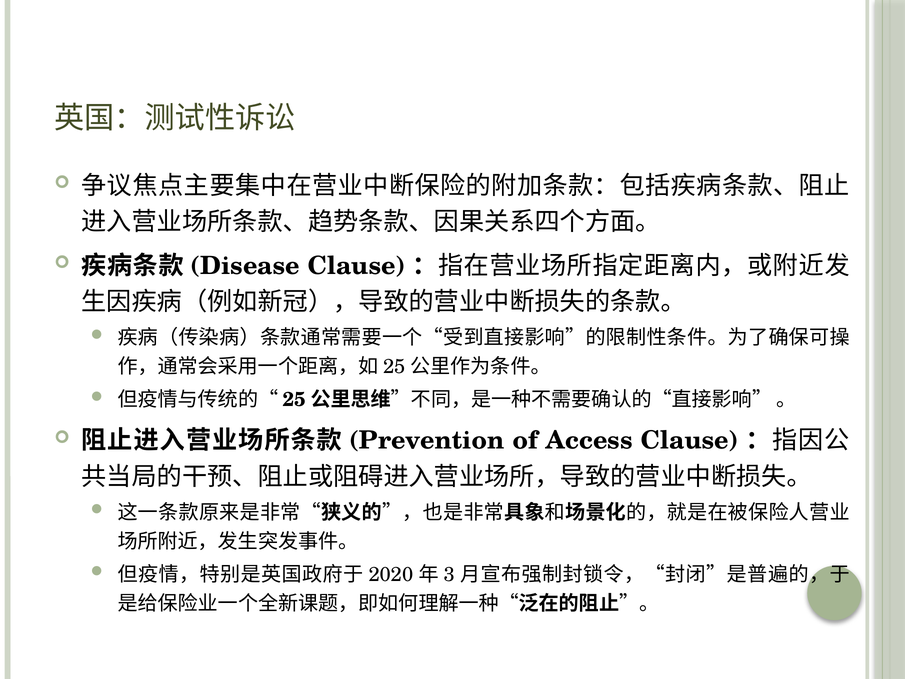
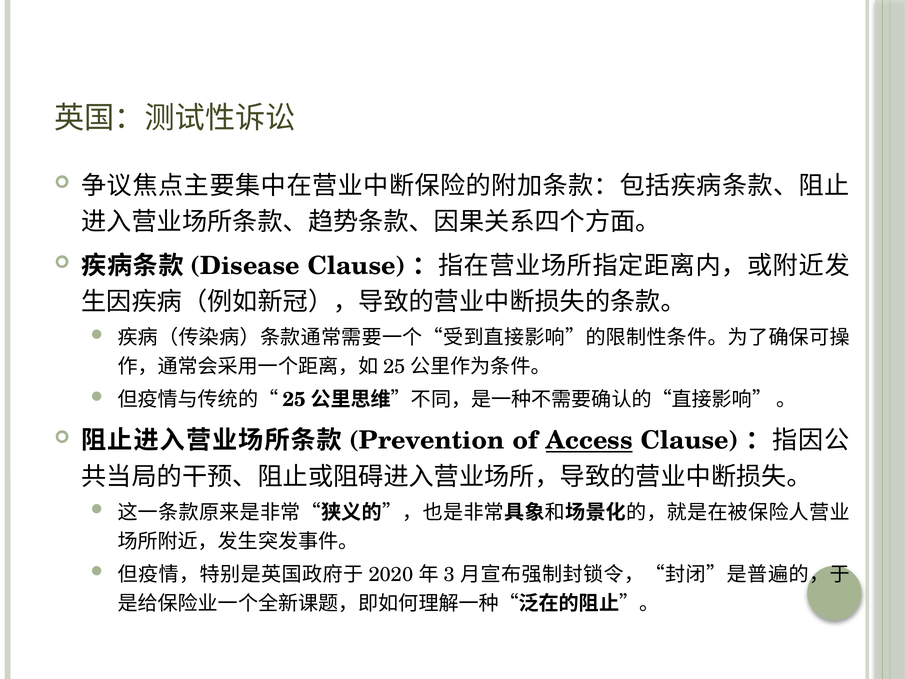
Access underline: none -> present
